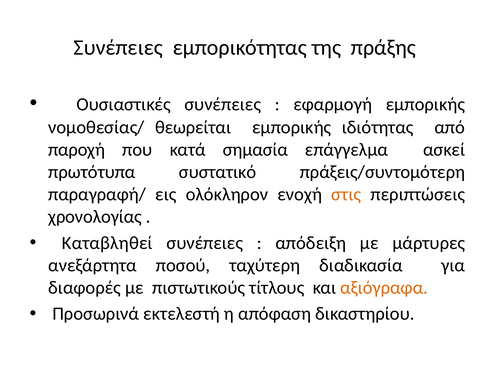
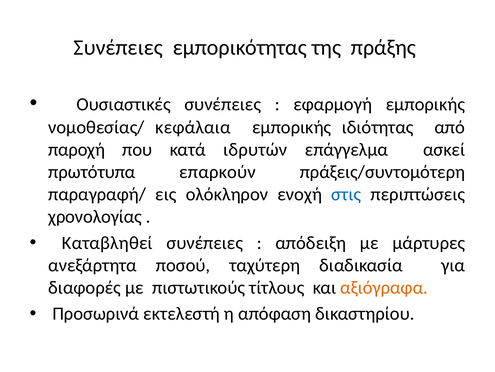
θεωρείται: θεωρείται -> κεφάλαια
σημασία: σημασία -> ιδρυτών
συστατικό: συστατικό -> επαρκούν
στις colour: orange -> blue
